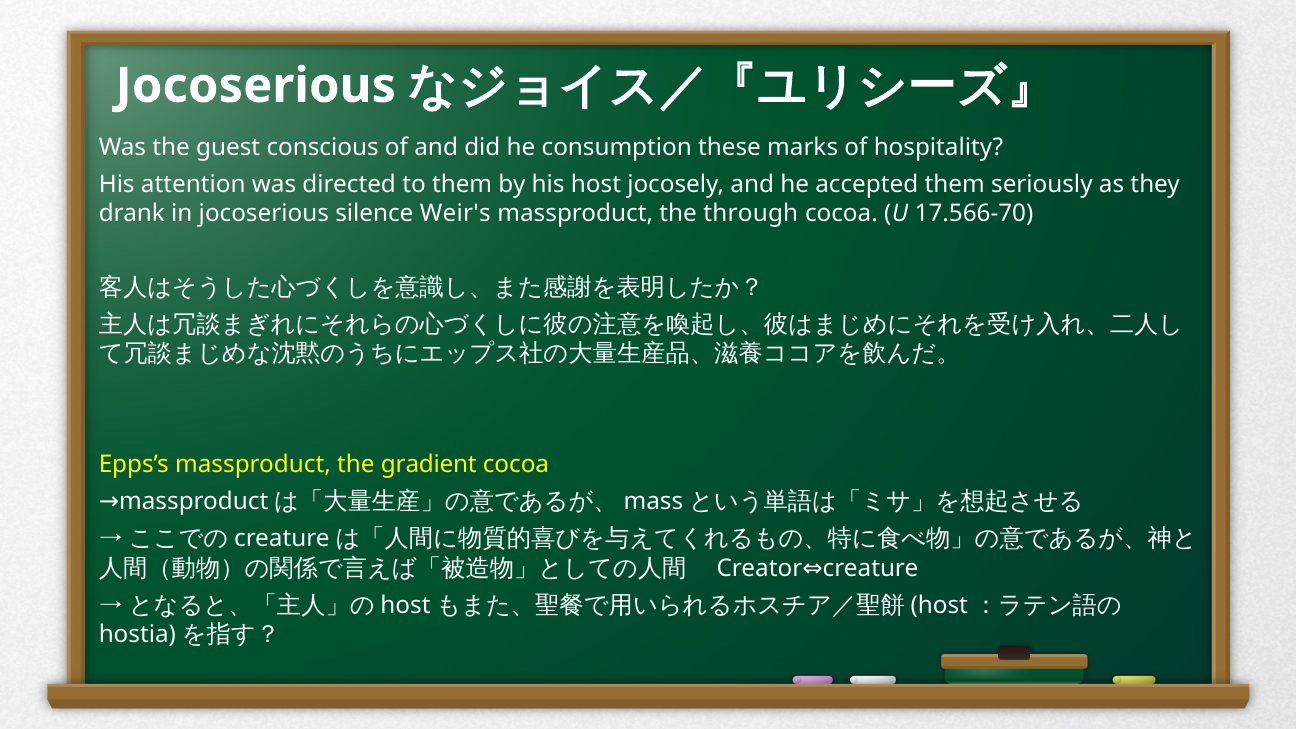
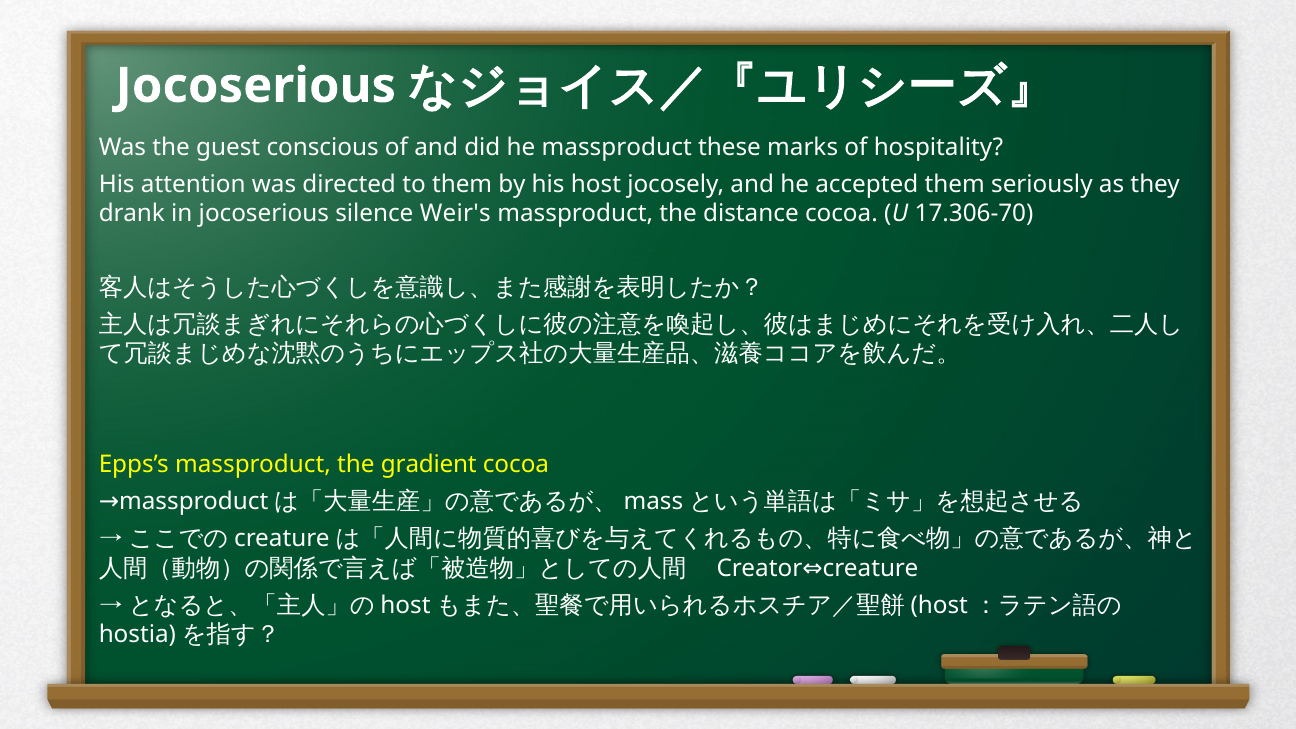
he consumption: consumption -> massproduct
through: through -> distance
17.566-70: 17.566-70 -> 17.306-70
